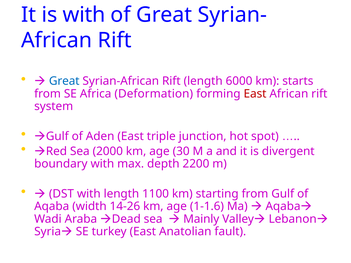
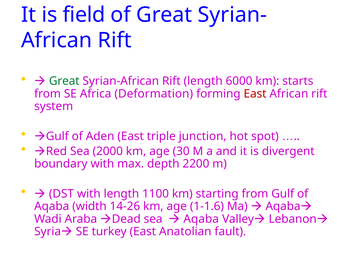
is with: with -> field
Great at (64, 81) colour: blue -> green
Mainly at (201, 219): Mainly -> Aqaba
